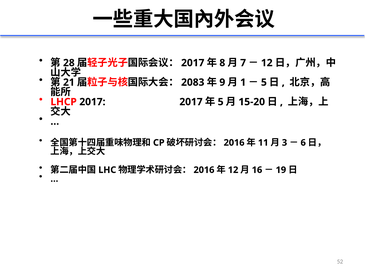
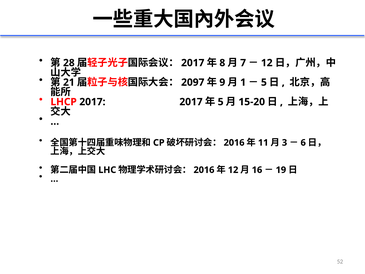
2083: 2083 -> 2097
